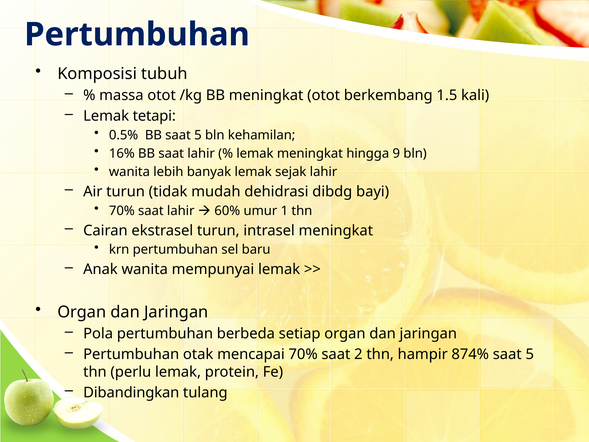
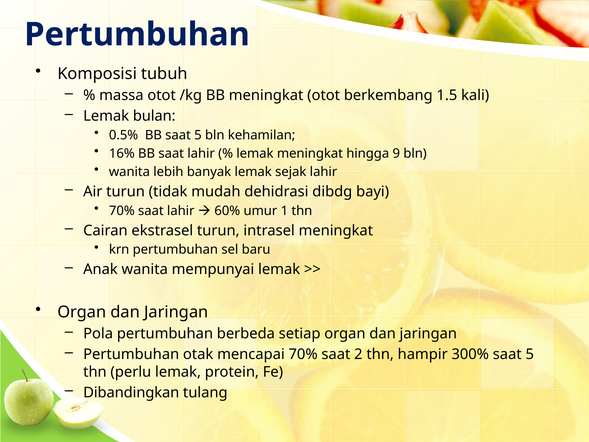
tetapi: tetapi -> bulan
874%: 874% -> 300%
